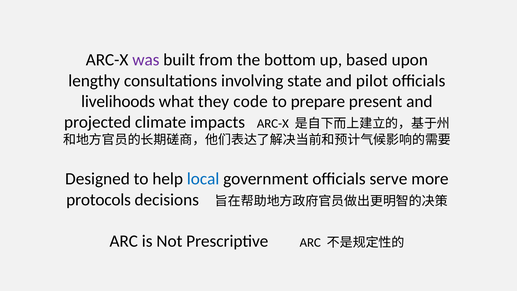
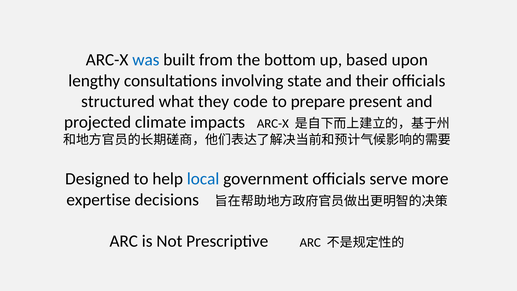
was colour: purple -> blue
pilot: pilot -> their
livelihoods: livelihoods -> structured
protocols: protocols -> expertise
